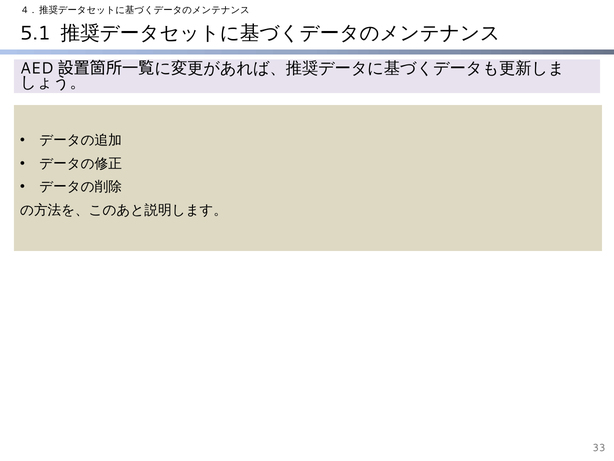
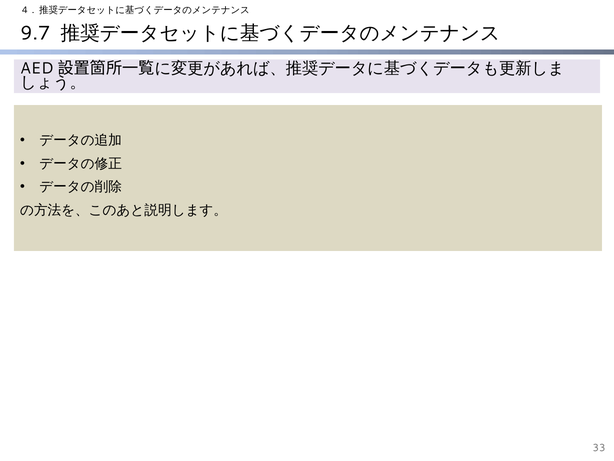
5.1: 5.1 -> 9.7
